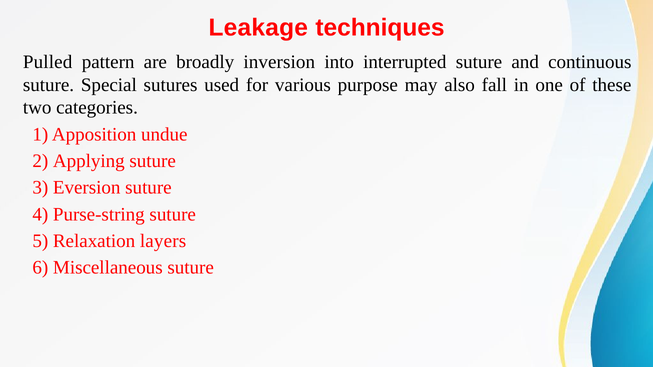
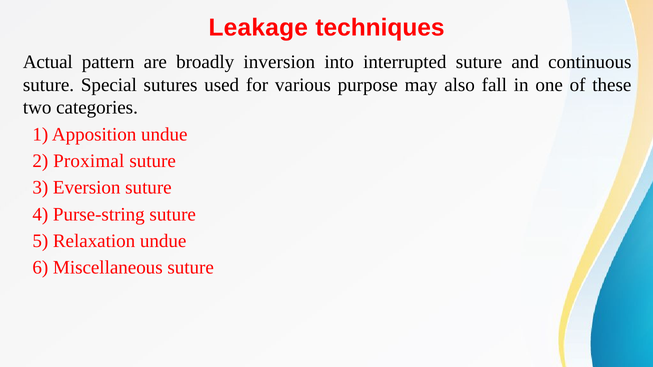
Pulled: Pulled -> Actual
Applying: Applying -> Proximal
Relaxation layers: layers -> undue
